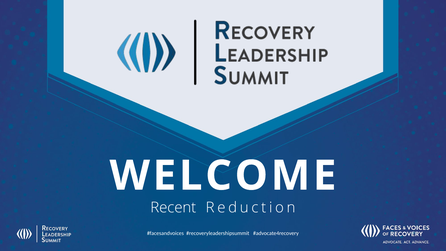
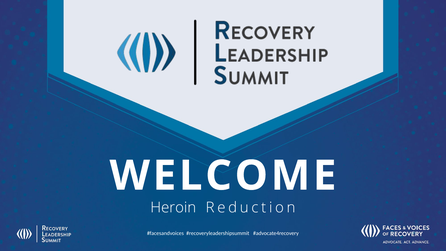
Recent: Recent -> Heroin
